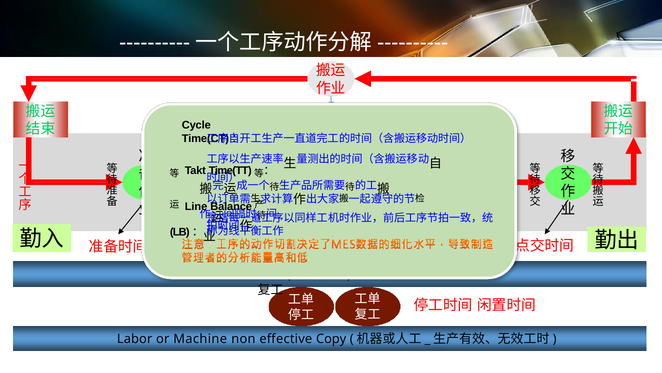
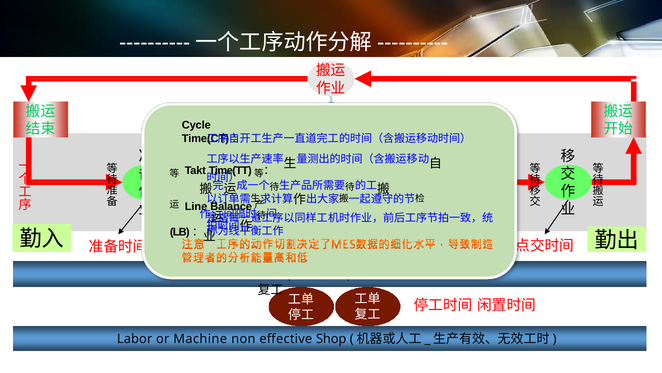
Copy: Copy -> Shop
